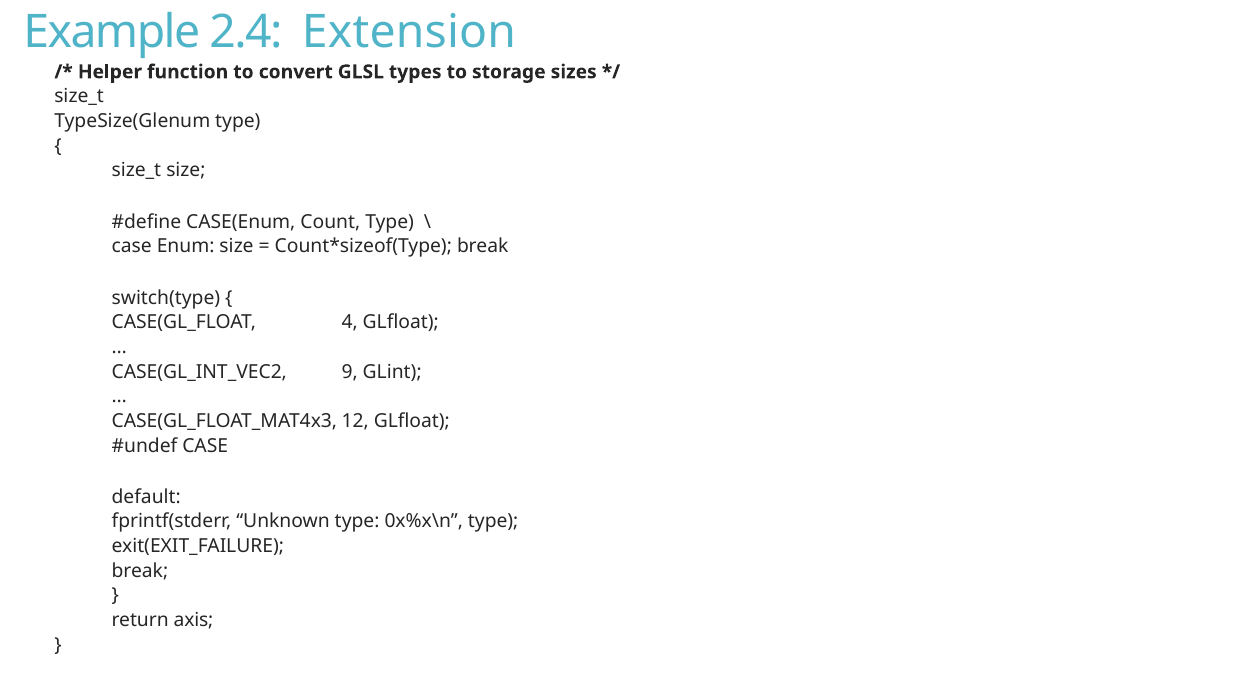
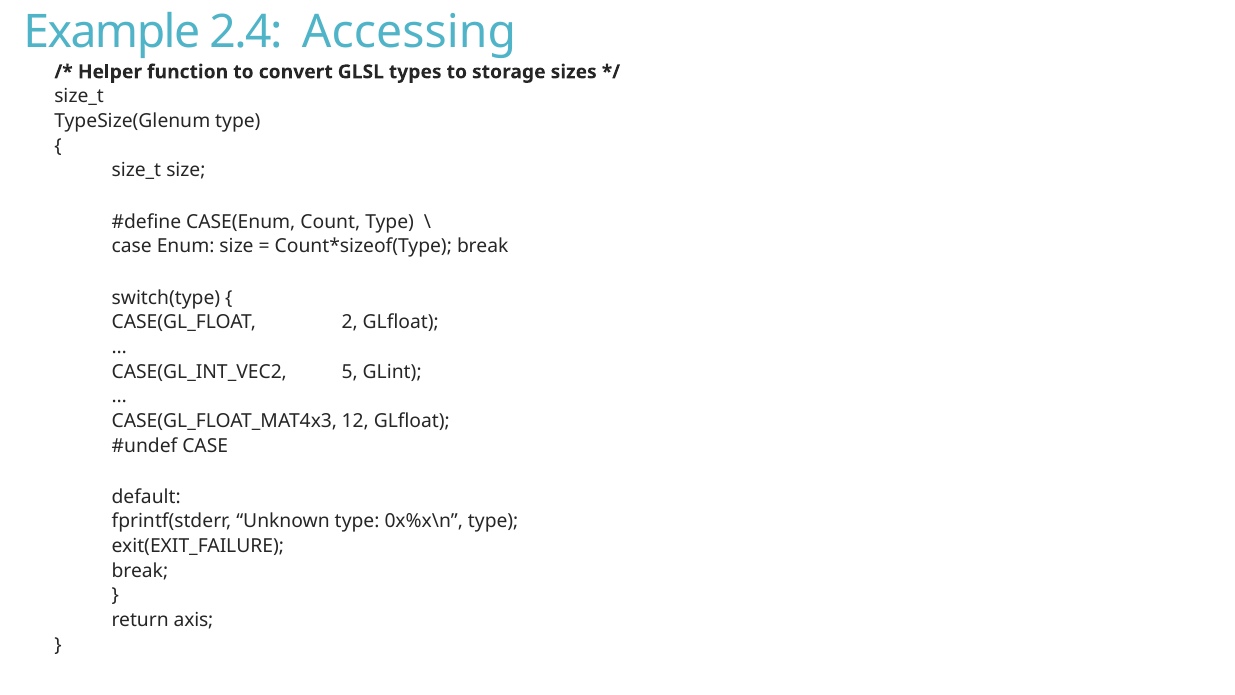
Extension: Extension -> Accessing
4: 4 -> 2
9: 9 -> 5
